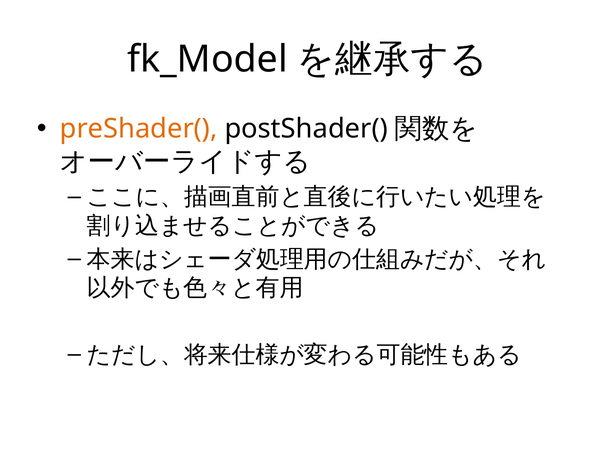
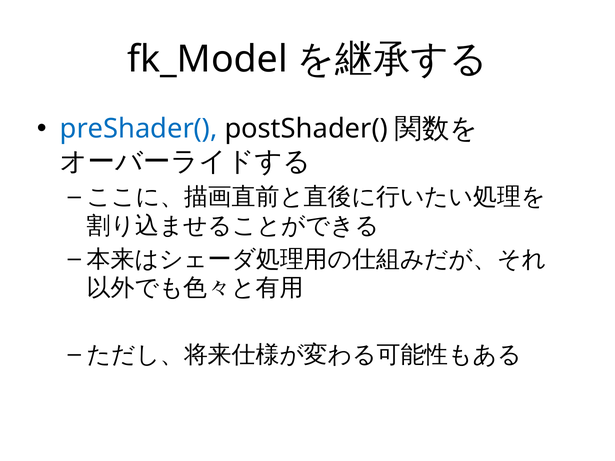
preShader( colour: orange -> blue
